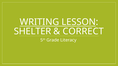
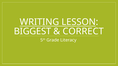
SHELTER: SHELTER -> BIGGEST
